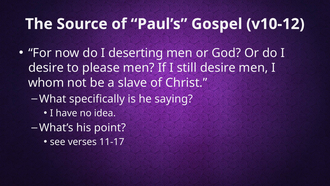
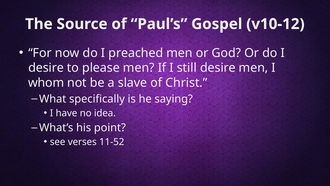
deserting: deserting -> preached
11-17: 11-17 -> 11-52
